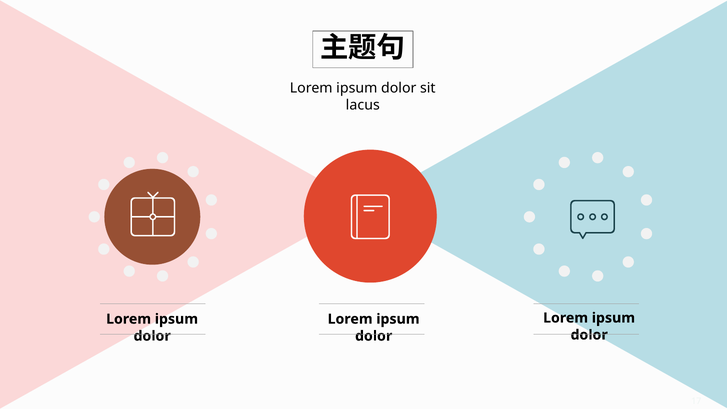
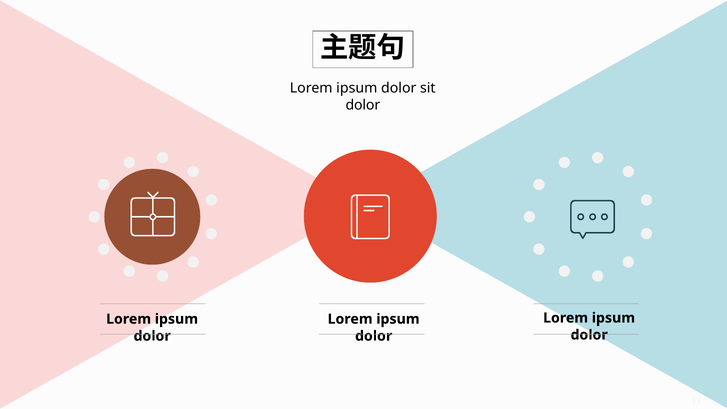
lacus at (363, 105): lacus -> dolor
